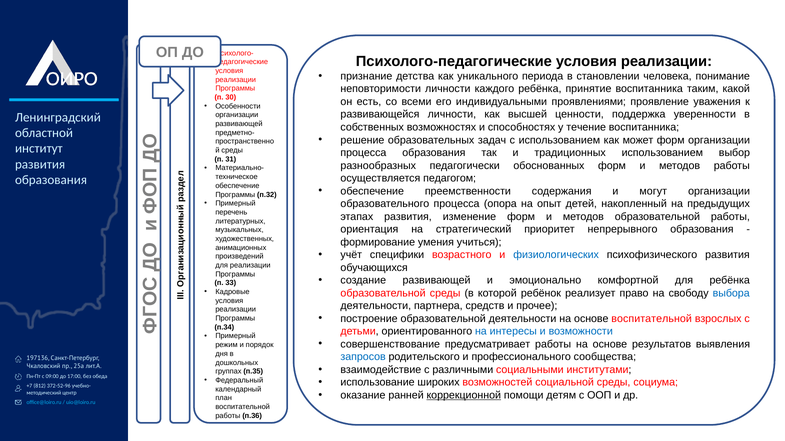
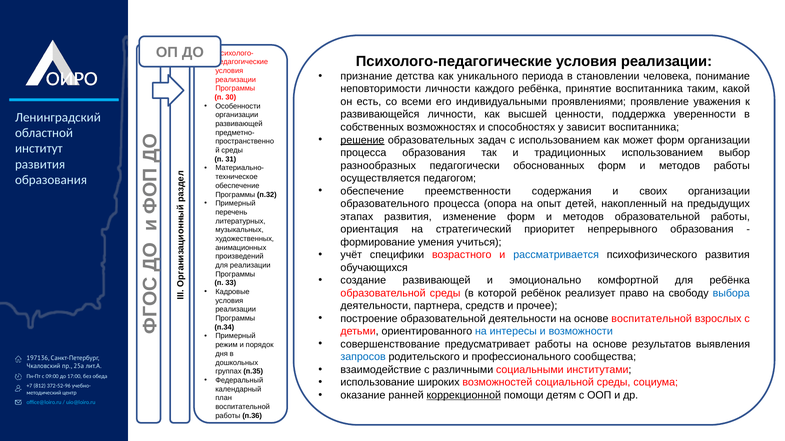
течение: течение -> зависит
решение underline: none -> present
могут: могут -> своих
физиологических: физиологических -> рассматривается
